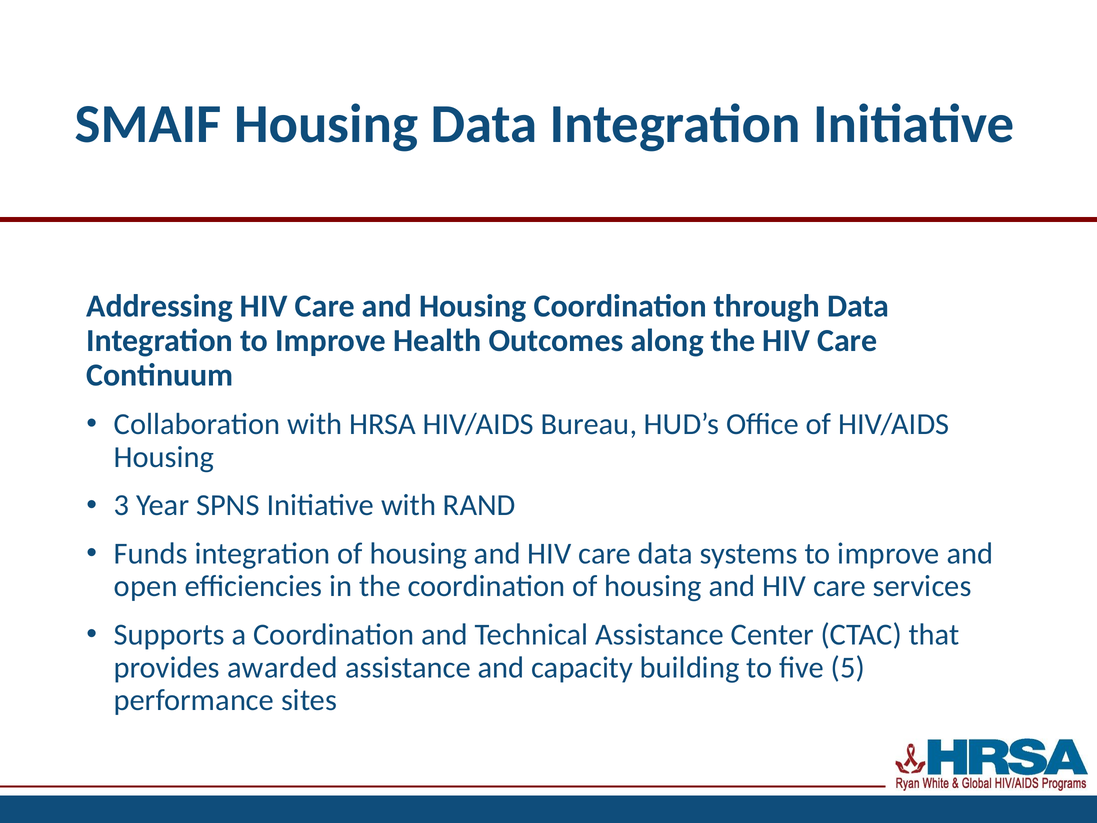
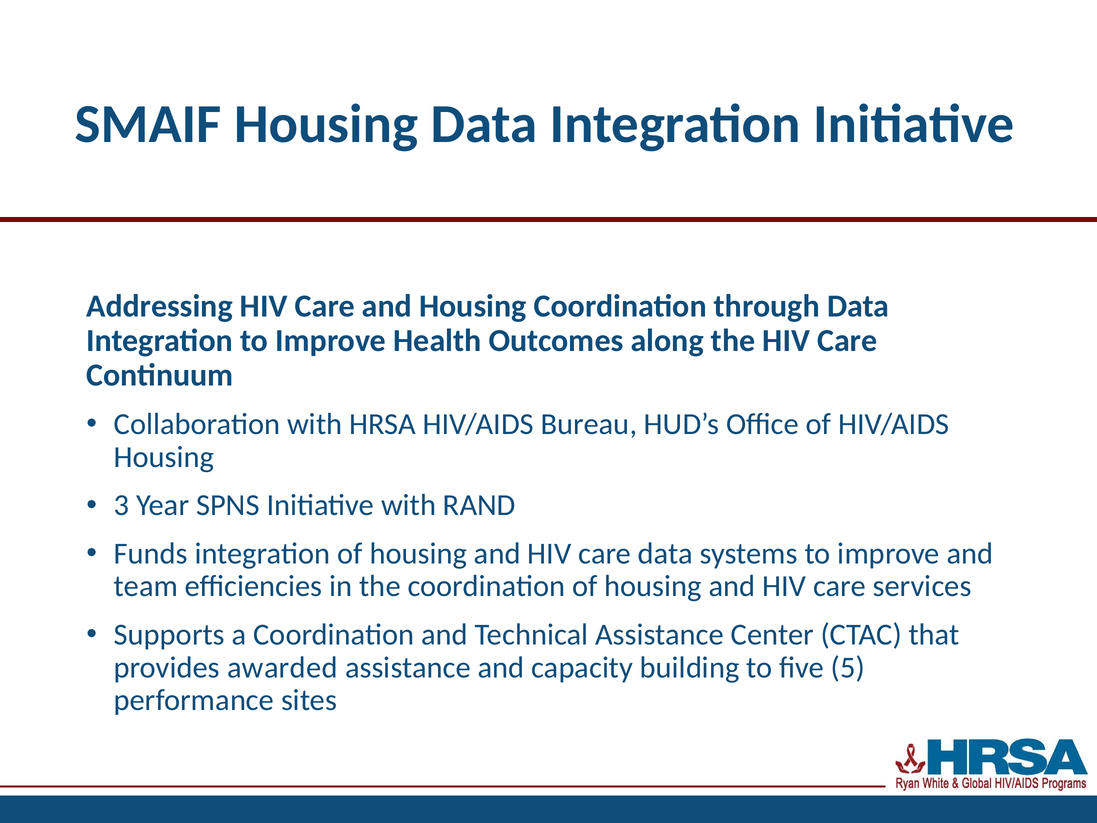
open: open -> team
